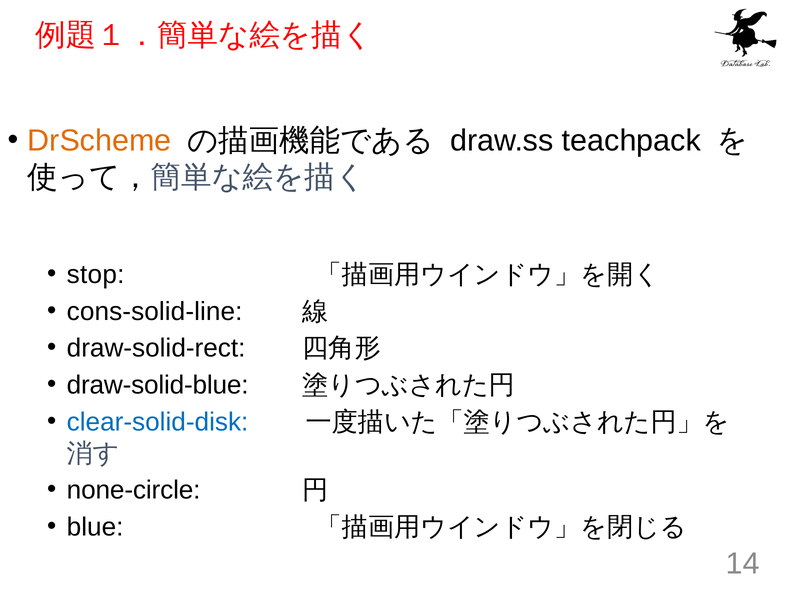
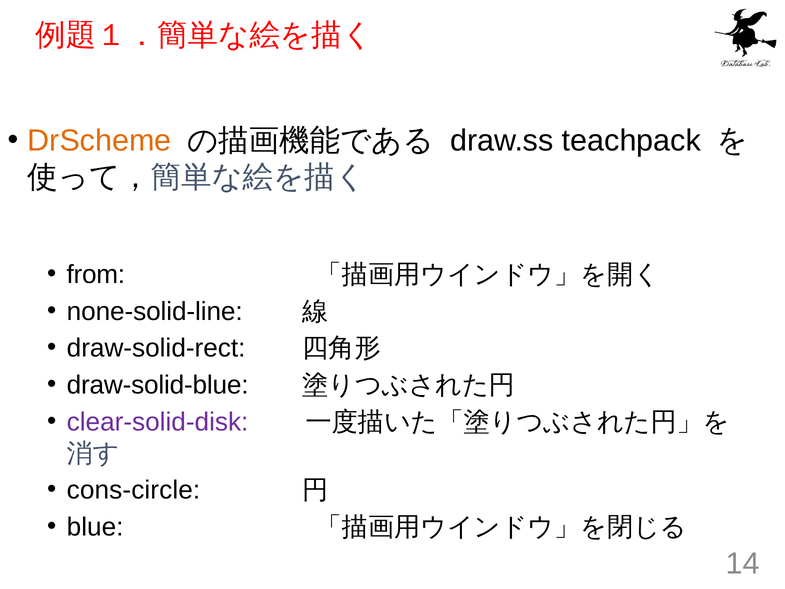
stop: stop -> from
cons-solid-line: cons-solid-line -> none-solid-line
clear-solid-disk colour: blue -> purple
none-circle: none-circle -> cons-circle
